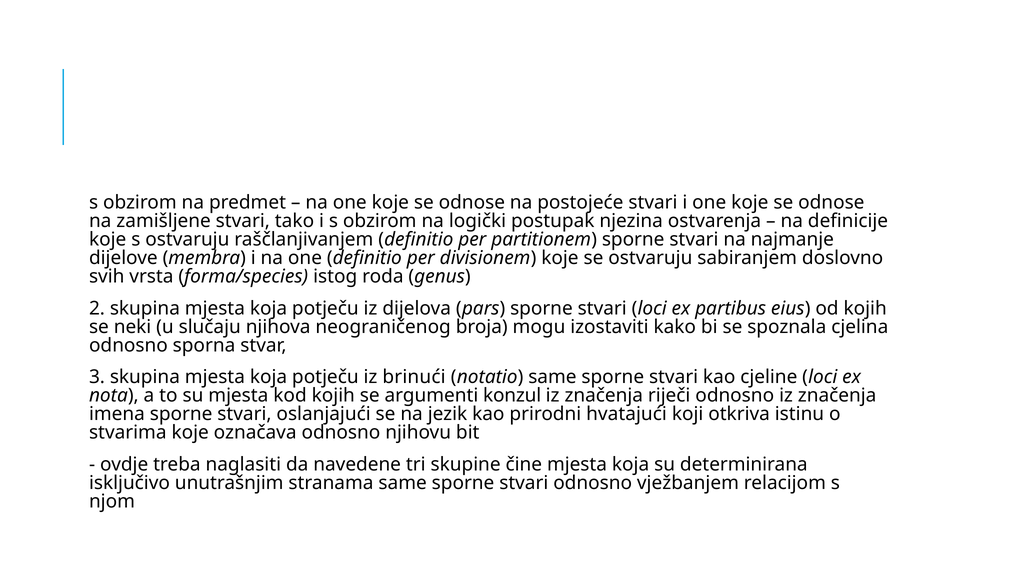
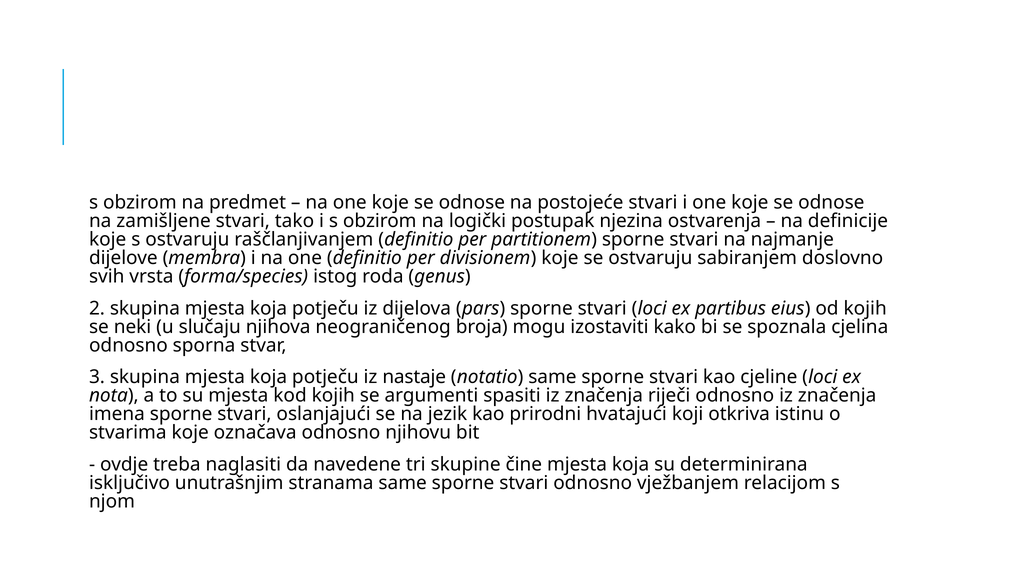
brinući: brinući -> nastaje
konzul: konzul -> spasiti
